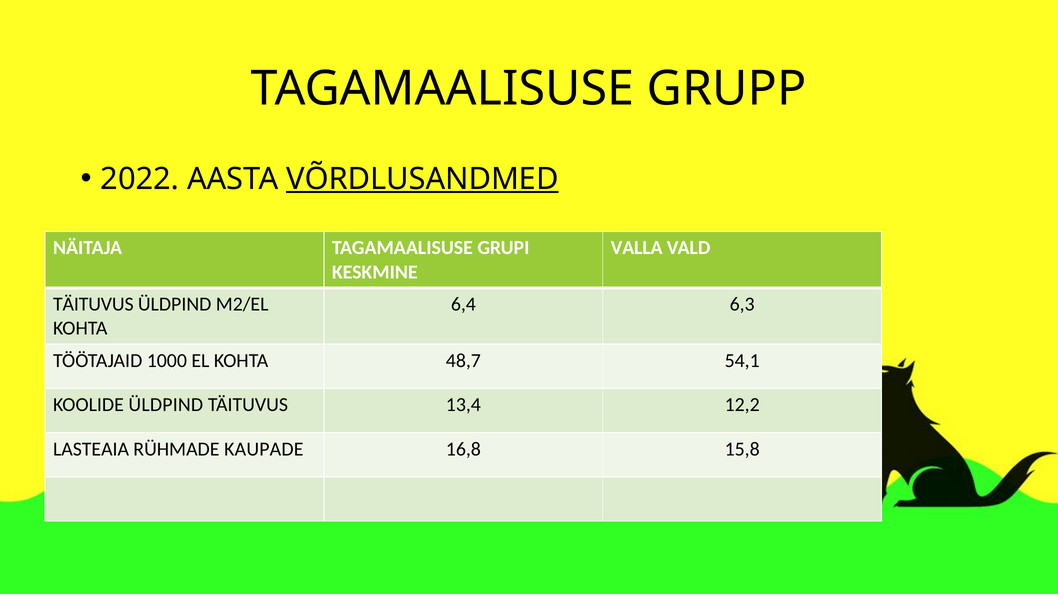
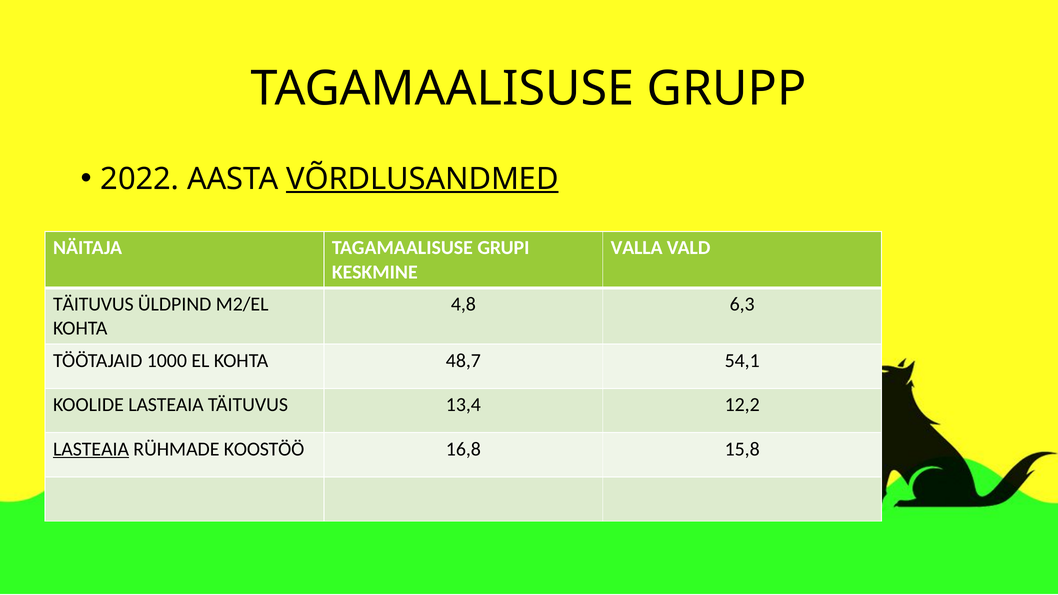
6,4: 6,4 -> 4,8
KOOLIDE ÜLDPIND: ÜLDPIND -> LASTEAIA
LASTEAIA at (91, 449) underline: none -> present
KAUPADE: KAUPADE -> KOOSTÖÖ
